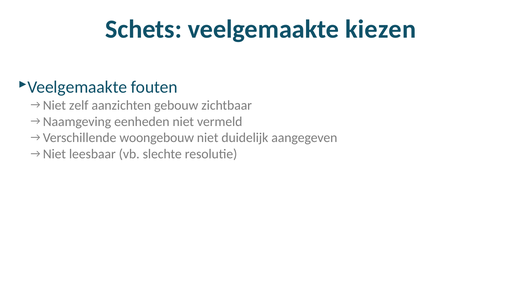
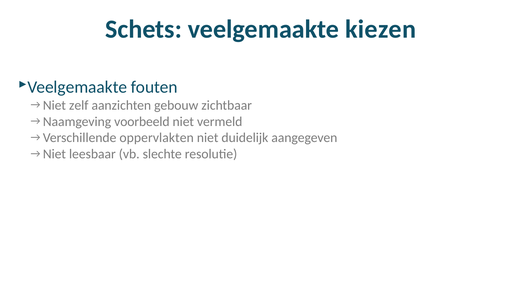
eenheden: eenheden -> voorbeeld
woongebouw: woongebouw -> oppervlakten
